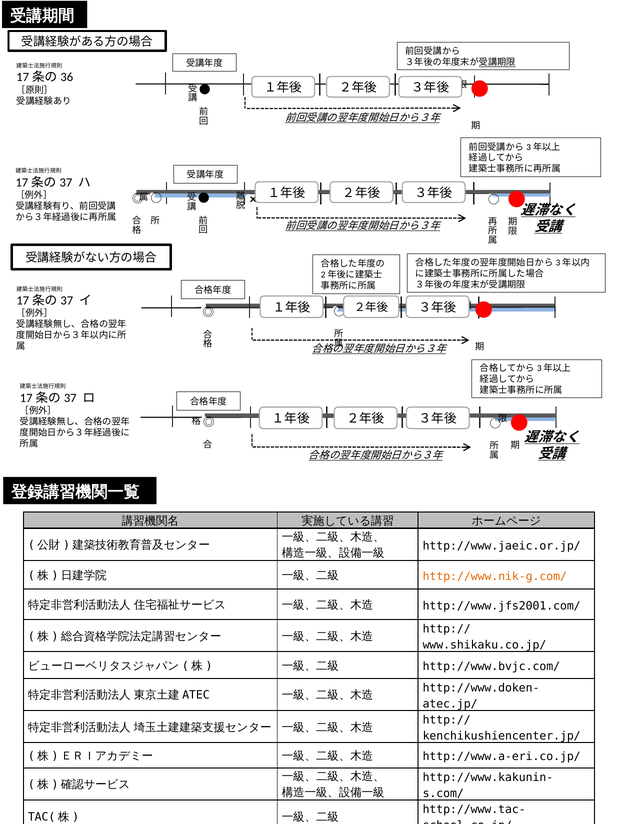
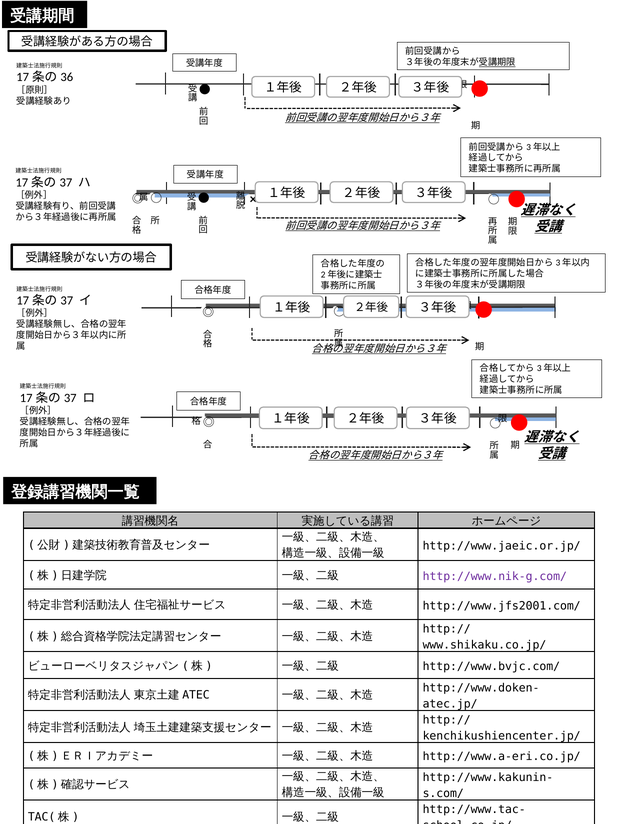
http://www.nik-g.com/ colour: orange -> purple
